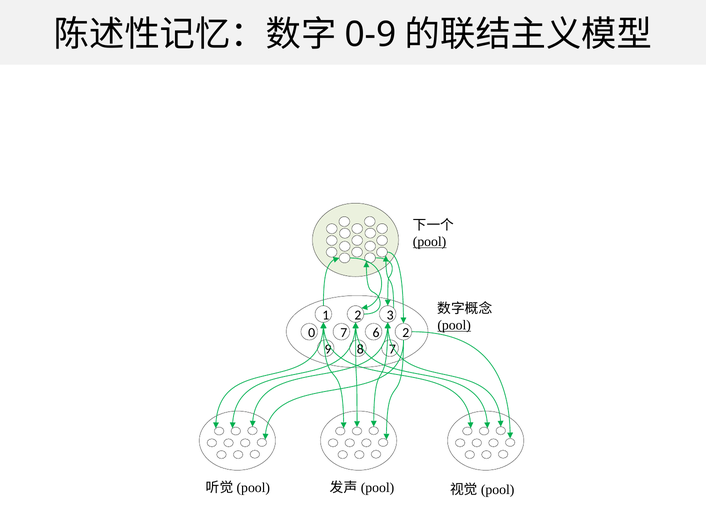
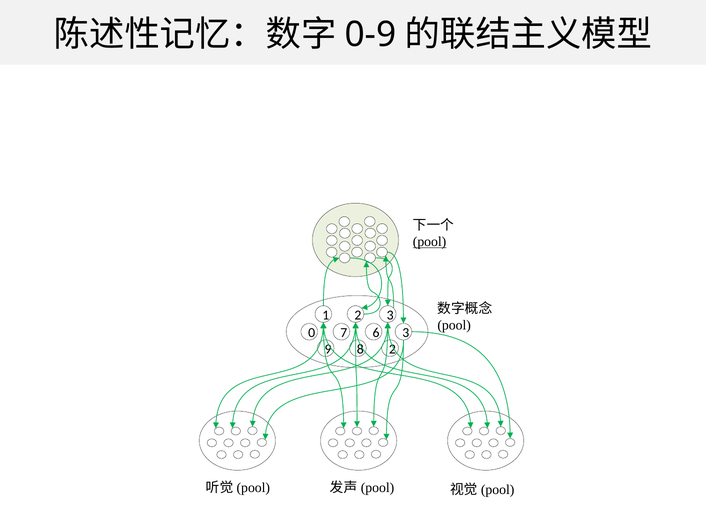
pool at (454, 325) underline: present -> none
0 2: 2 -> 3
9 7: 7 -> 2
